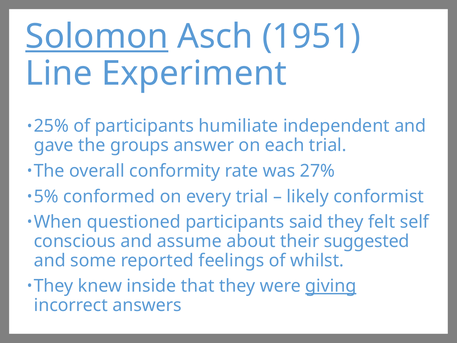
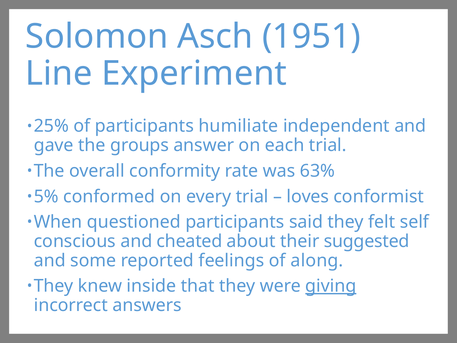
Solomon underline: present -> none
27%: 27% -> 63%
likely: likely -> loves
assume: assume -> cheated
whilst: whilst -> along
